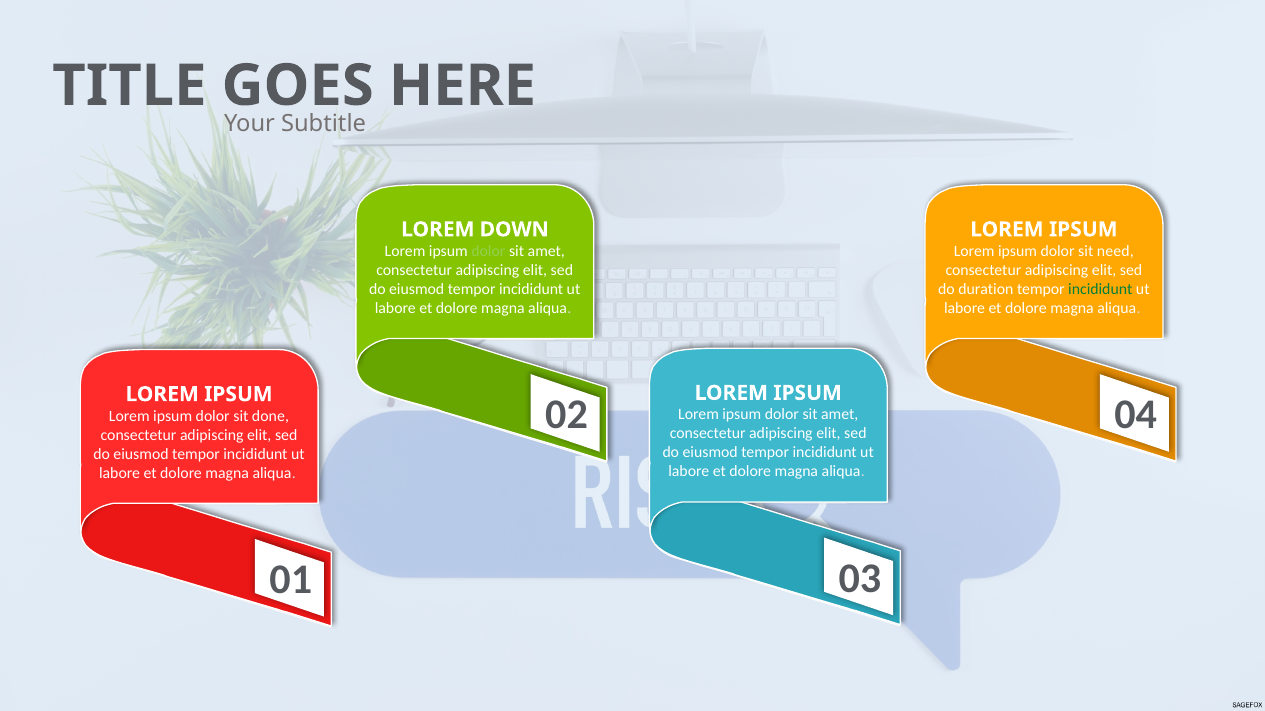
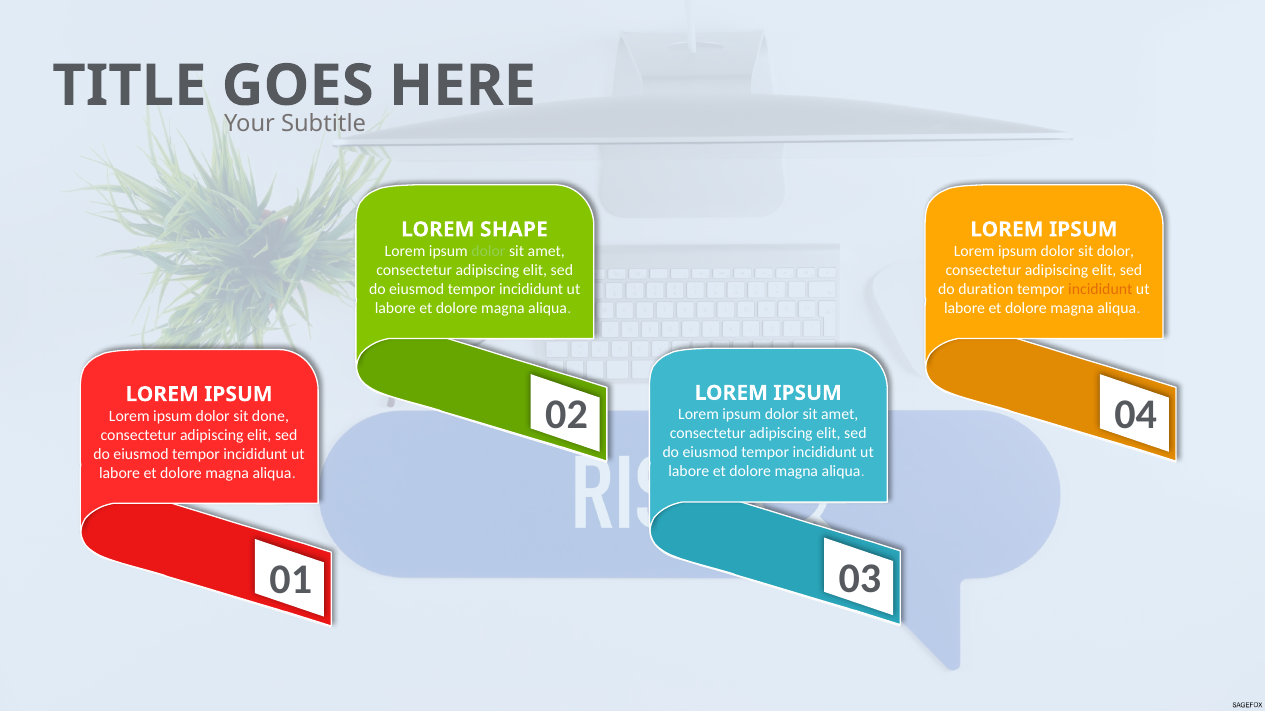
DOWN: DOWN -> SHAPE
sit need: need -> dolor
incididunt at (1100, 289) colour: green -> orange
